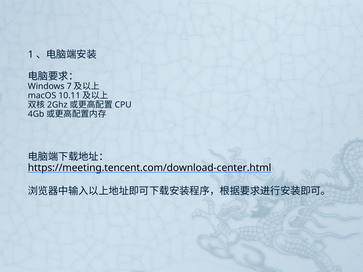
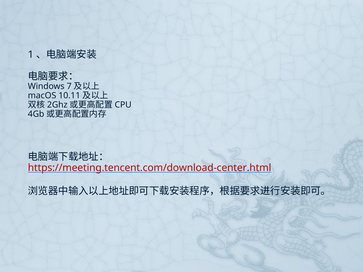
https://meeting.tencent.com/download-center.html colour: black -> red
